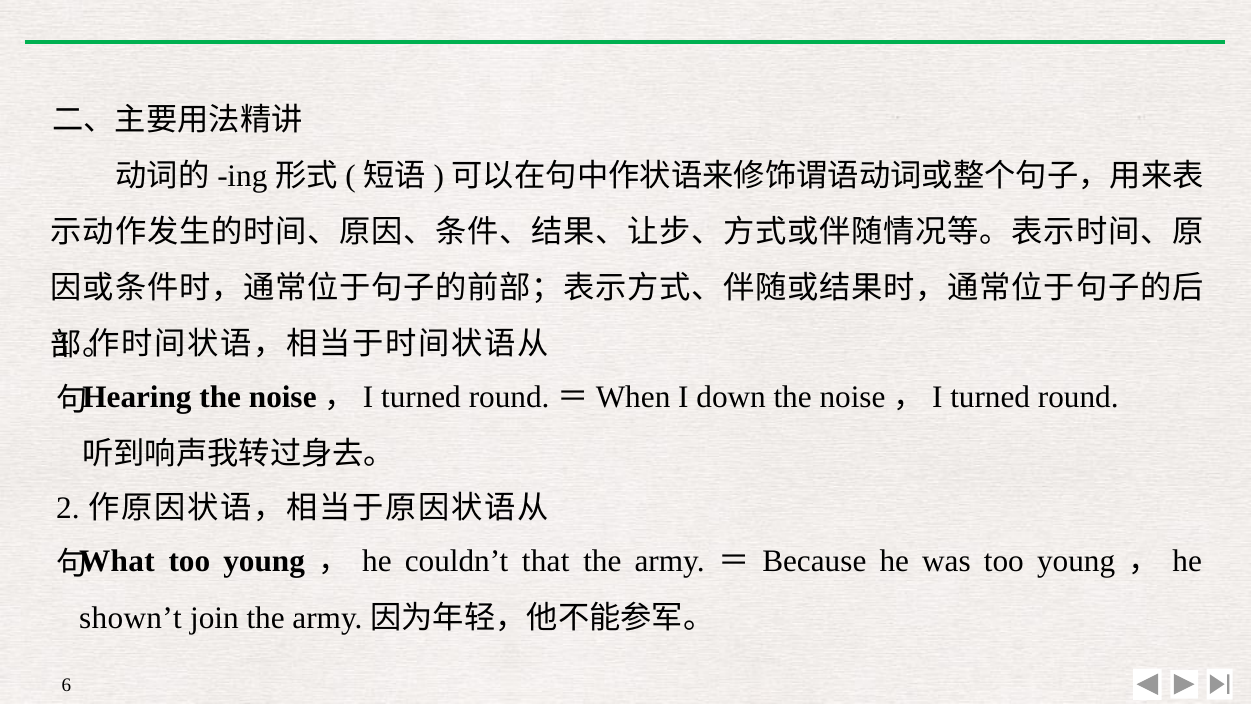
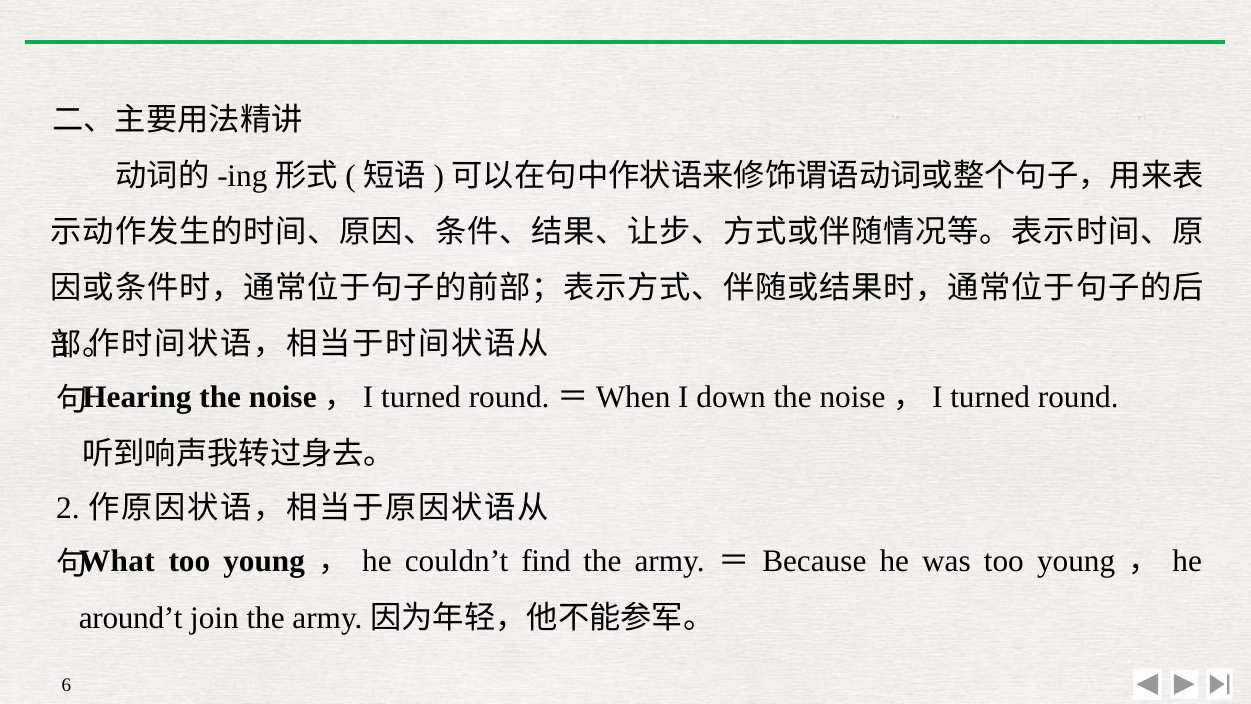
that: that -> find
shown’t: shown’t -> around’t
